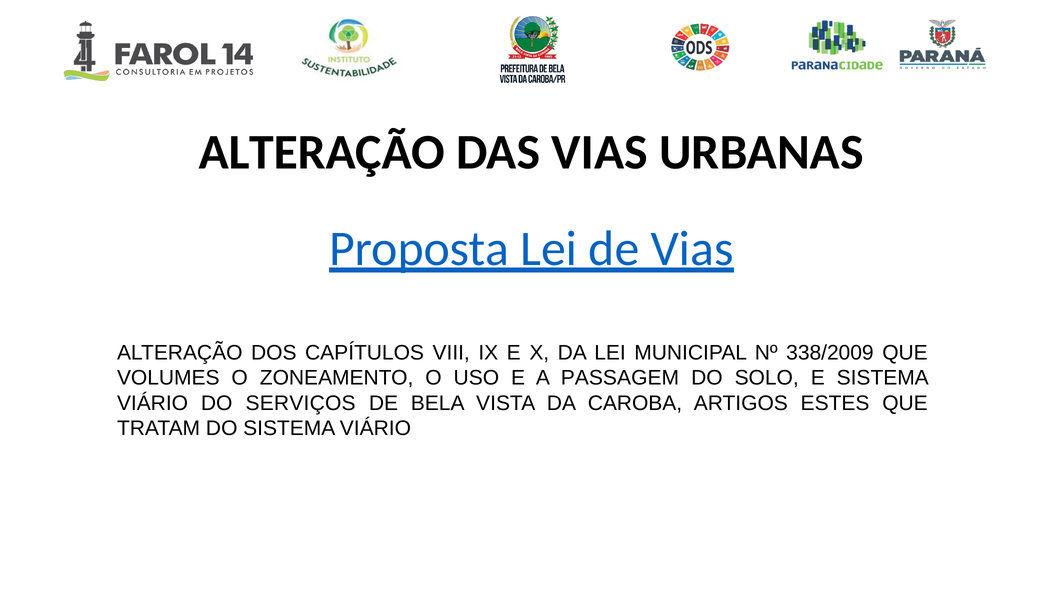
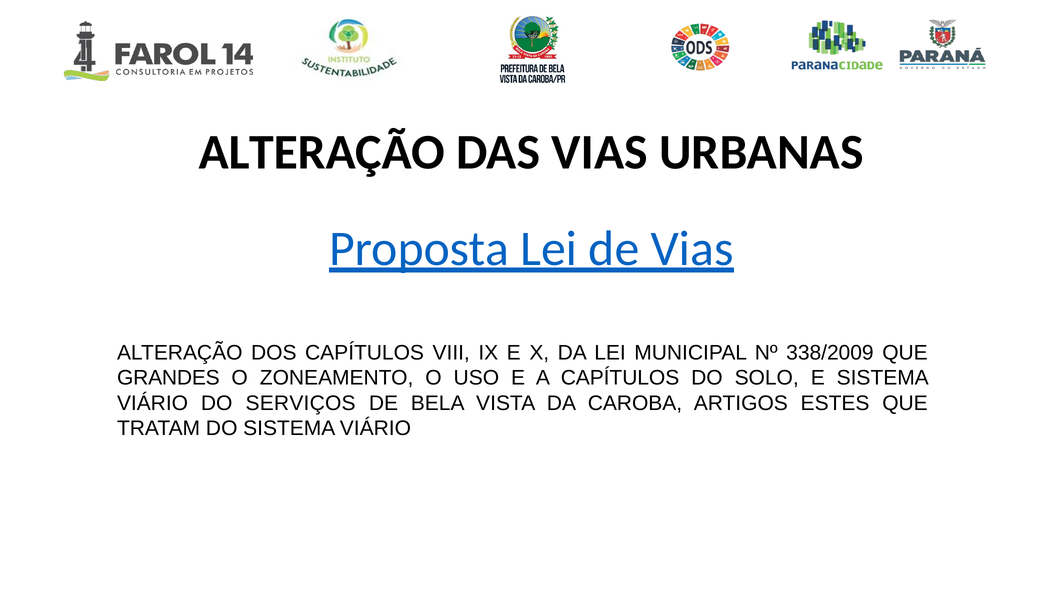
VOLUMES: VOLUMES -> GRANDES
A PASSAGEM: PASSAGEM -> CAPÍTULOS
